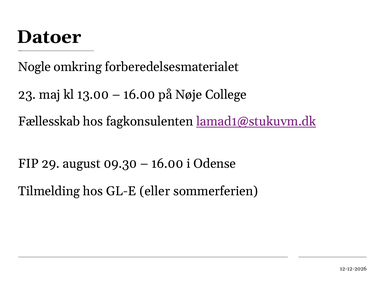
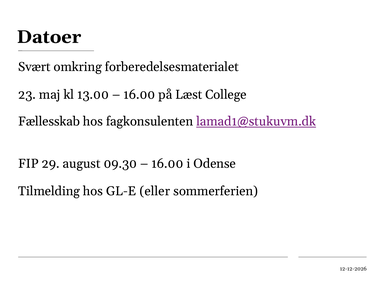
Nogle: Nogle -> Svært
Nøje: Nøje -> Læst
